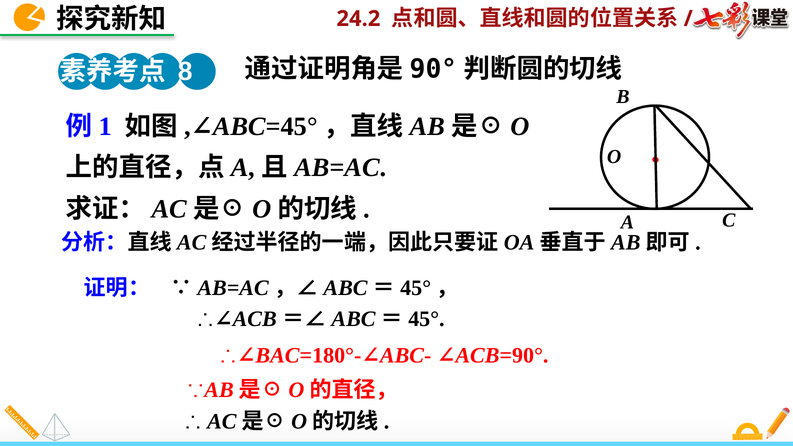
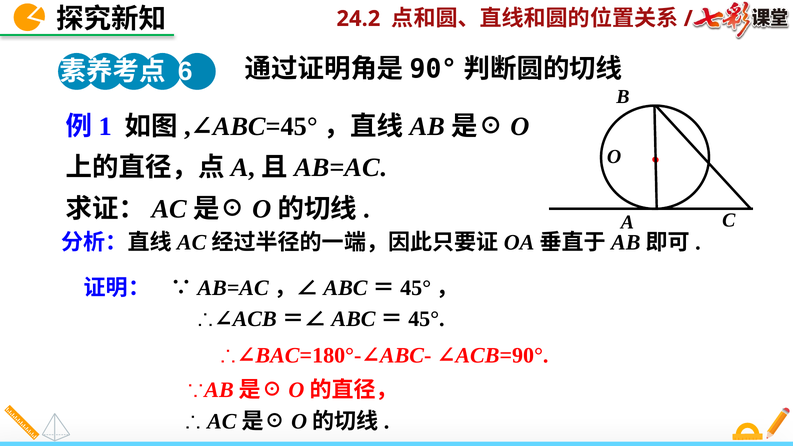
8: 8 -> 6
